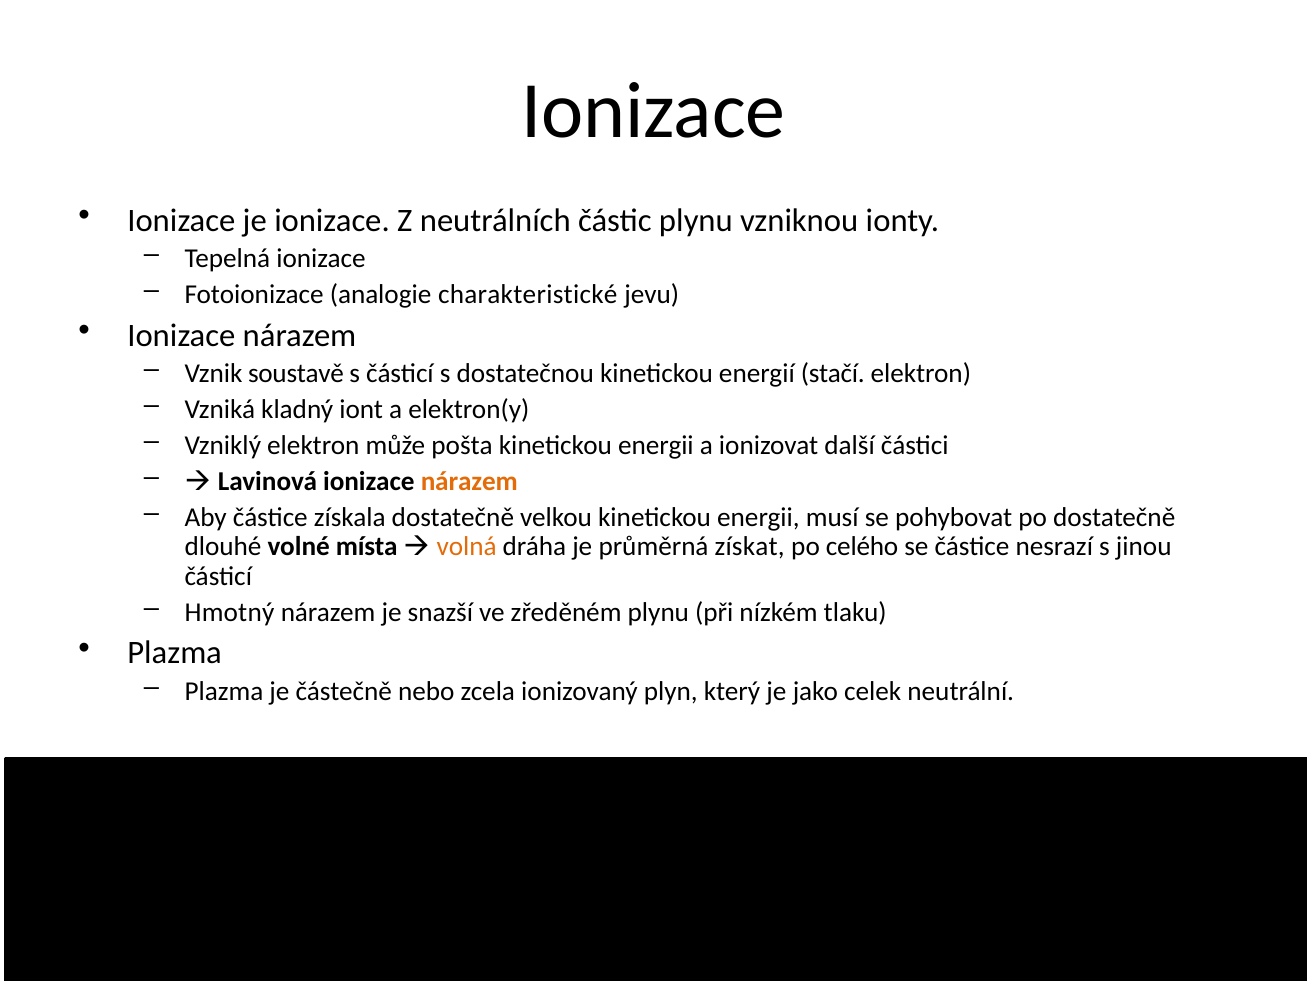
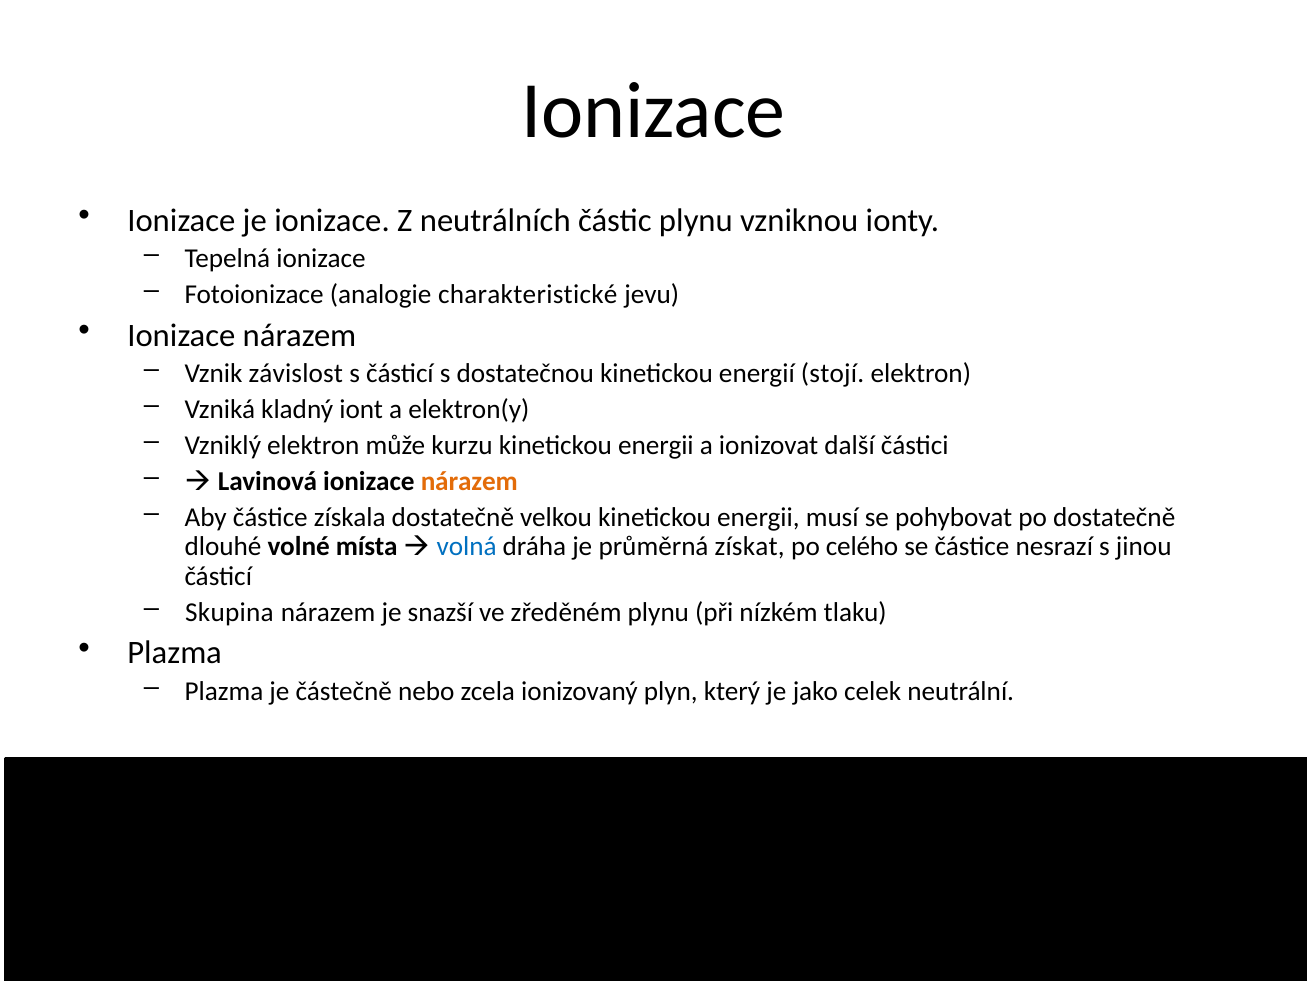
soustavě: soustavě -> závislost
stačí: stačí -> stojí
pošta: pošta -> kurzu
volná colour: orange -> blue
Hmotný: Hmotný -> Skupina
